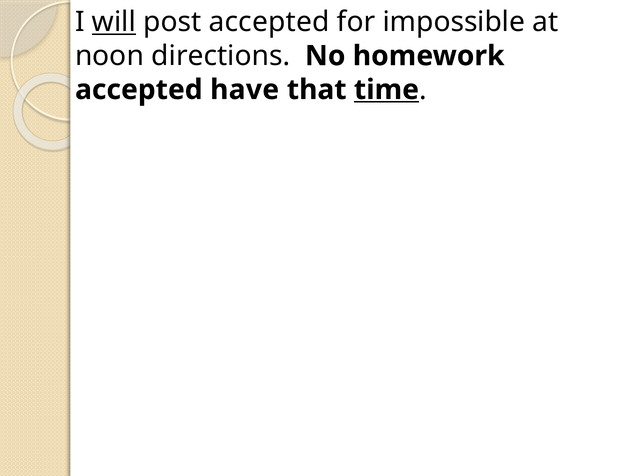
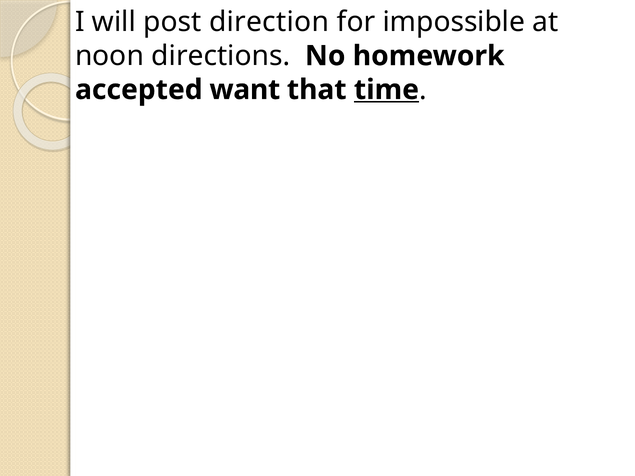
will underline: present -> none
post accepted: accepted -> direction
have: have -> want
